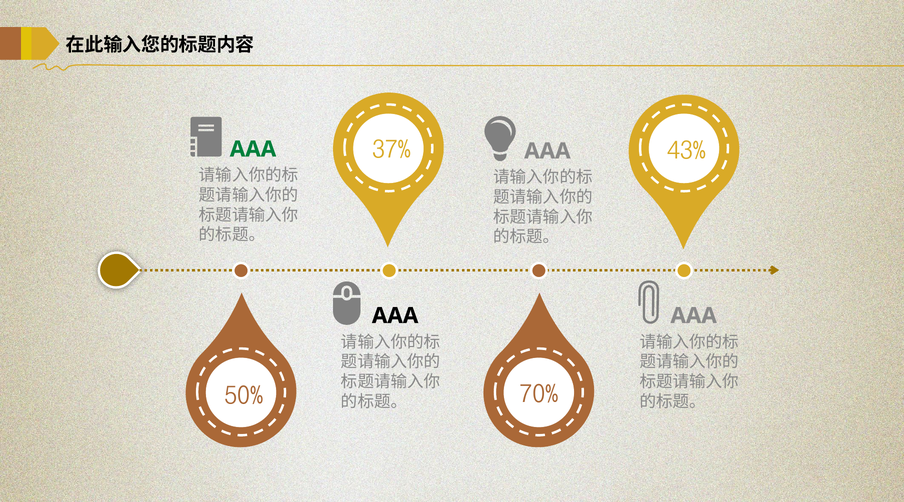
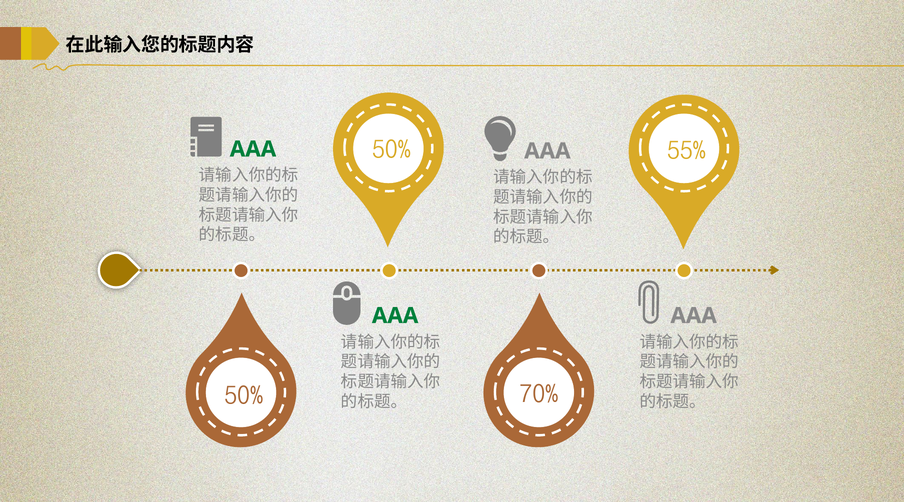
37% at (391, 150): 37% -> 50%
43%: 43% -> 55%
AAA at (395, 316) colour: black -> green
